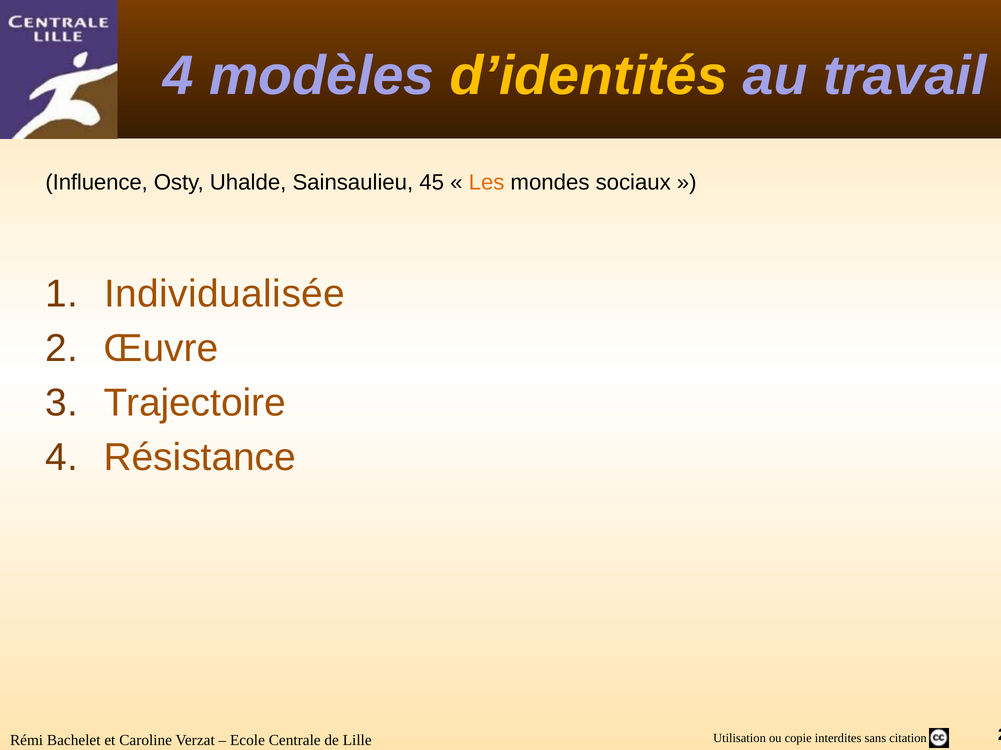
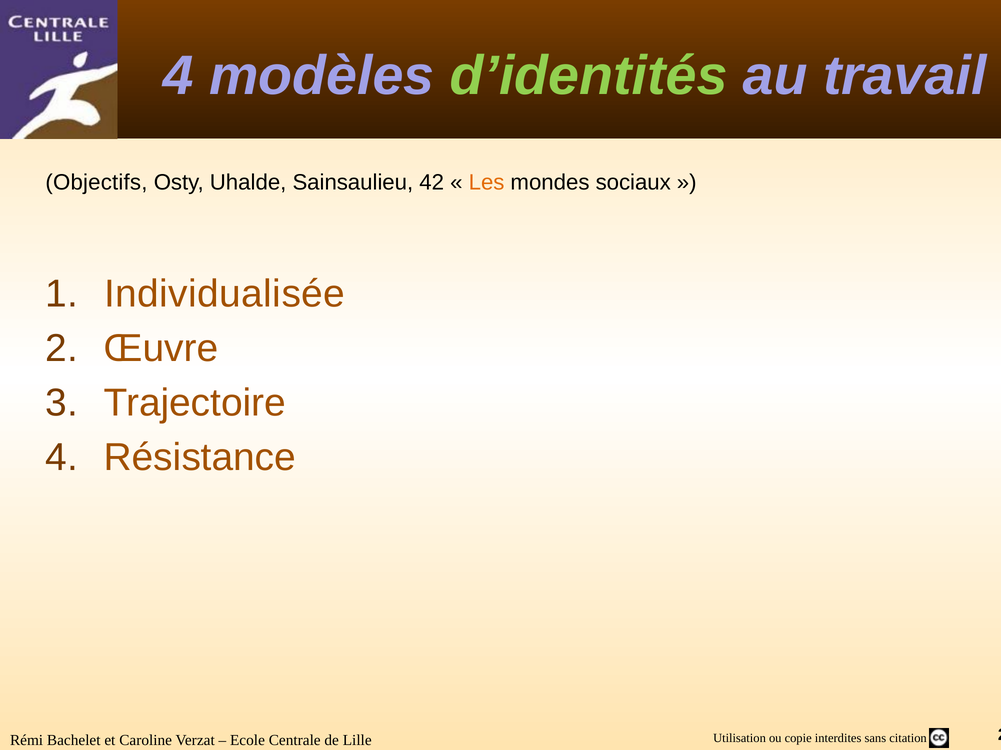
d’identités colour: yellow -> light green
Influence: Influence -> Objectifs
45: 45 -> 42
